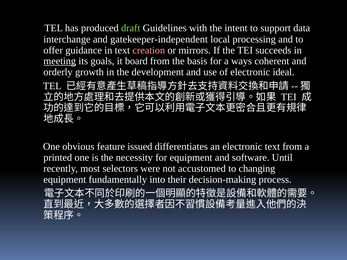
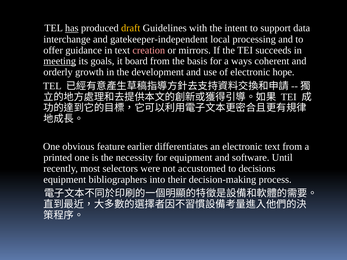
has underline: none -> present
draft colour: light green -> yellow
ideal: ideal -> hope
issued: issued -> earlier
changing: changing -> decisions
fundamentally: fundamentally -> bibliographers
